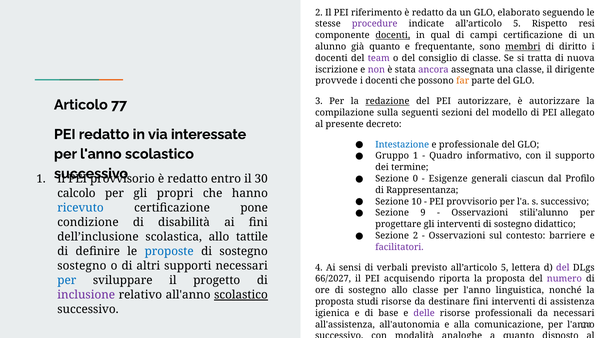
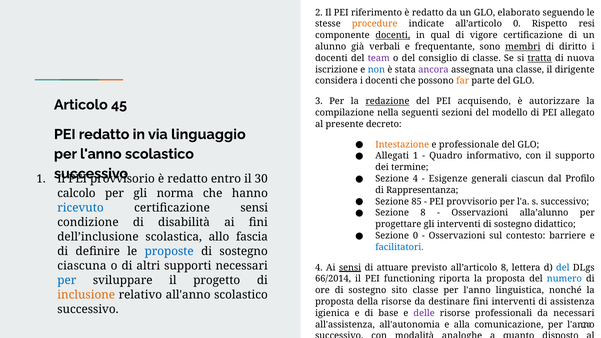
procedure colour: purple -> orange
indicate all’articolo 5: 5 -> 0
campi: campi -> vigore
già quanto: quanto -> verbali
tratta underline: none -> present
non colour: purple -> blue
provvede: provvede -> considera
77: 77 -> 45
PEI autorizzare: autorizzare -> acquisendo
sulla: sulla -> nella
interessate: interessate -> linguaggio
Intestazione colour: blue -> orange
Gruppo: Gruppo -> Allegati
Sezione 0: 0 -> 4
propri: propri -> norma
10: 10 -> 85
certificazione pone: pone -> sensi
Sezione 9: 9 -> 8
stili’alunno: stili’alunno -> alla’alunno
Sezione 2: 2 -> 0
tattile: tattile -> fascia
facilitatori colour: purple -> blue
sostegno at (82, 266): sostegno -> ciascuna
sensi at (350, 268) underline: none -> present
verbali: verbali -> attuare
previsto all’articolo 5: 5 -> 8
del at (563, 268) colour: purple -> blue
66/2027: 66/2027 -> 66/2014
acquisendo: acquisendo -> functioning
numero colour: purple -> blue
sostegno allo: allo -> sito
inclusione colour: purple -> orange
scolastico at (241, 295) underline: present -> none
studi: studi -> della
